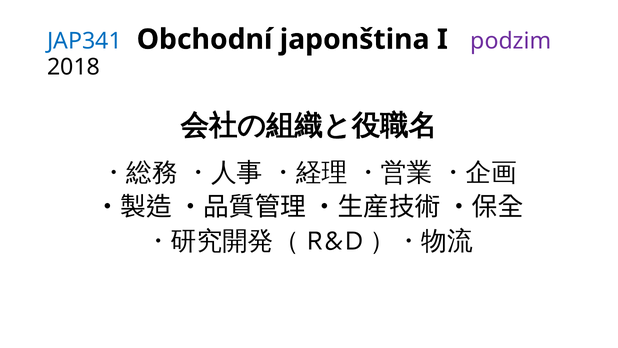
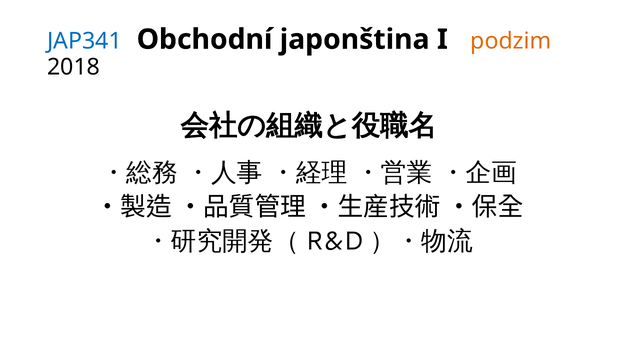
podzim colour: purple -> orange
